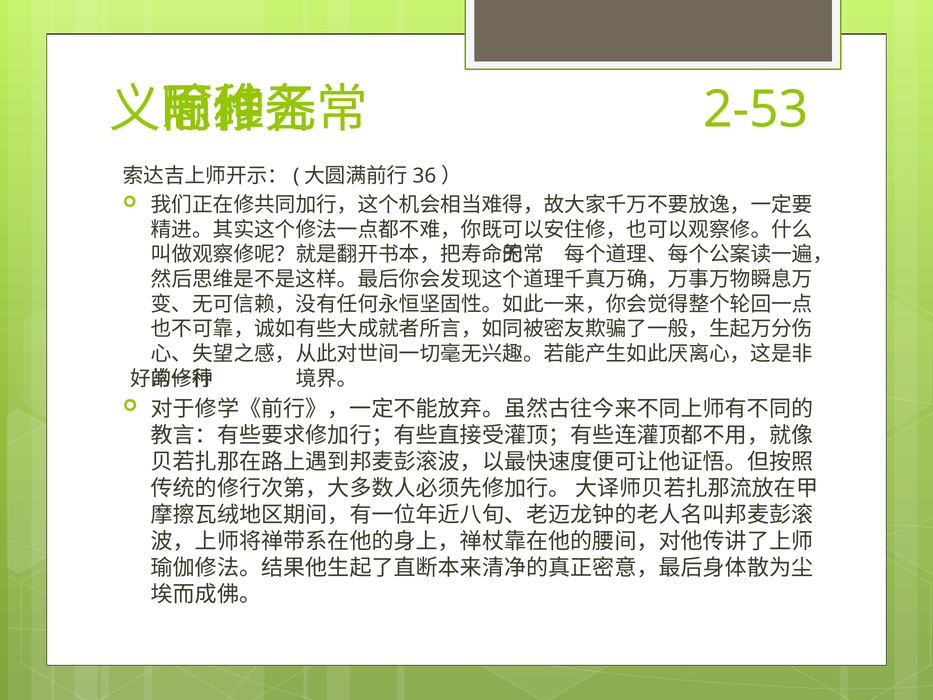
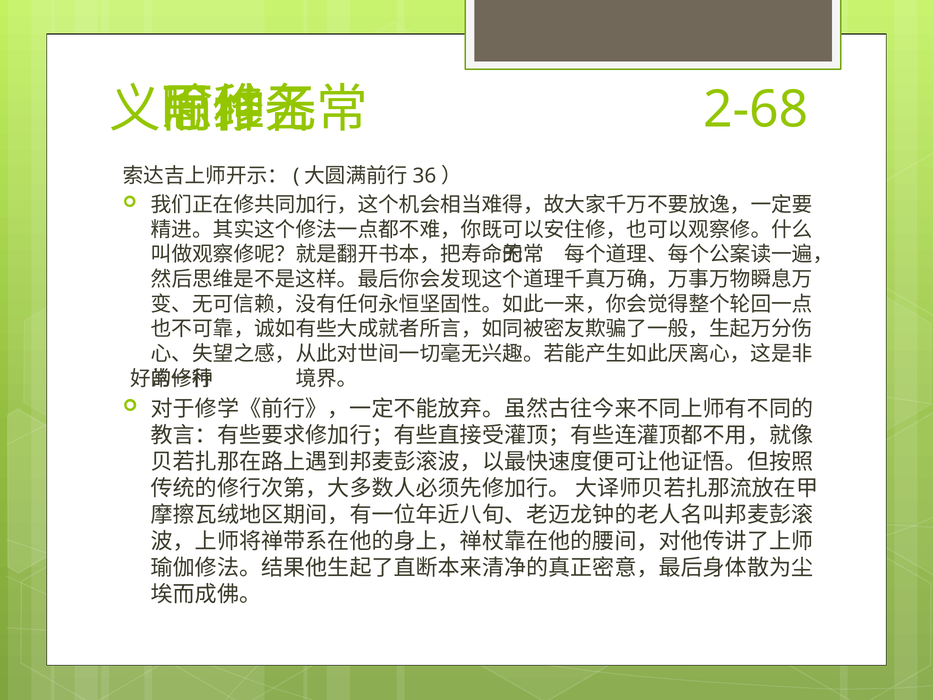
2-53: 2-53 -> 2-68
